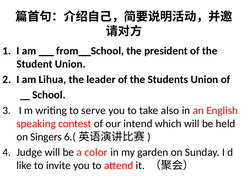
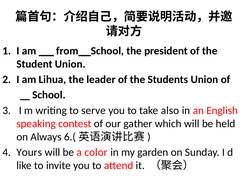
intend: intend -> gather
Singers: Singers -> Always
Judge: Judge -> Yours
